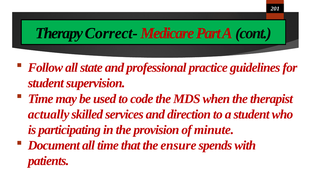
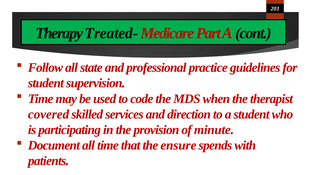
Correct-: Correct- -> Treated-
actually: actually -> covered
